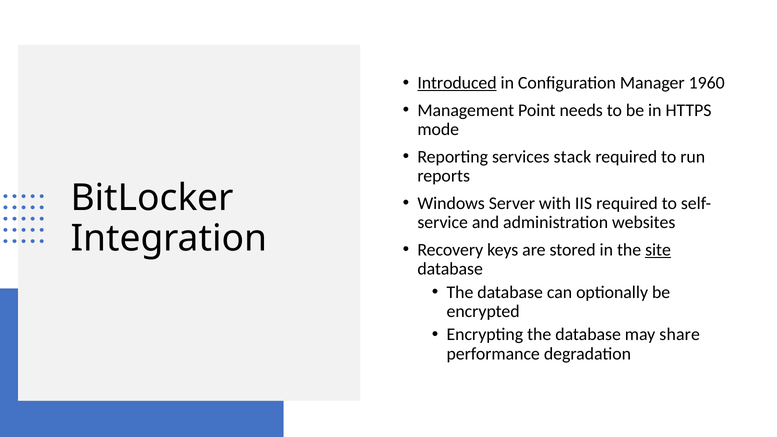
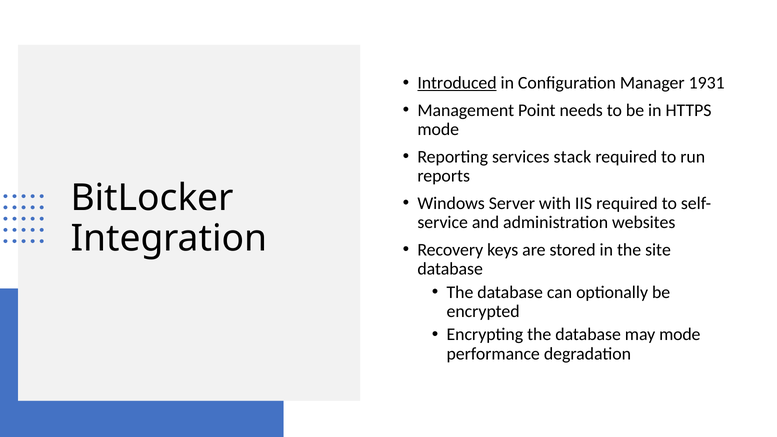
1960: 1960 -> 1931
site underline: present -> none
may share: share -> mode
